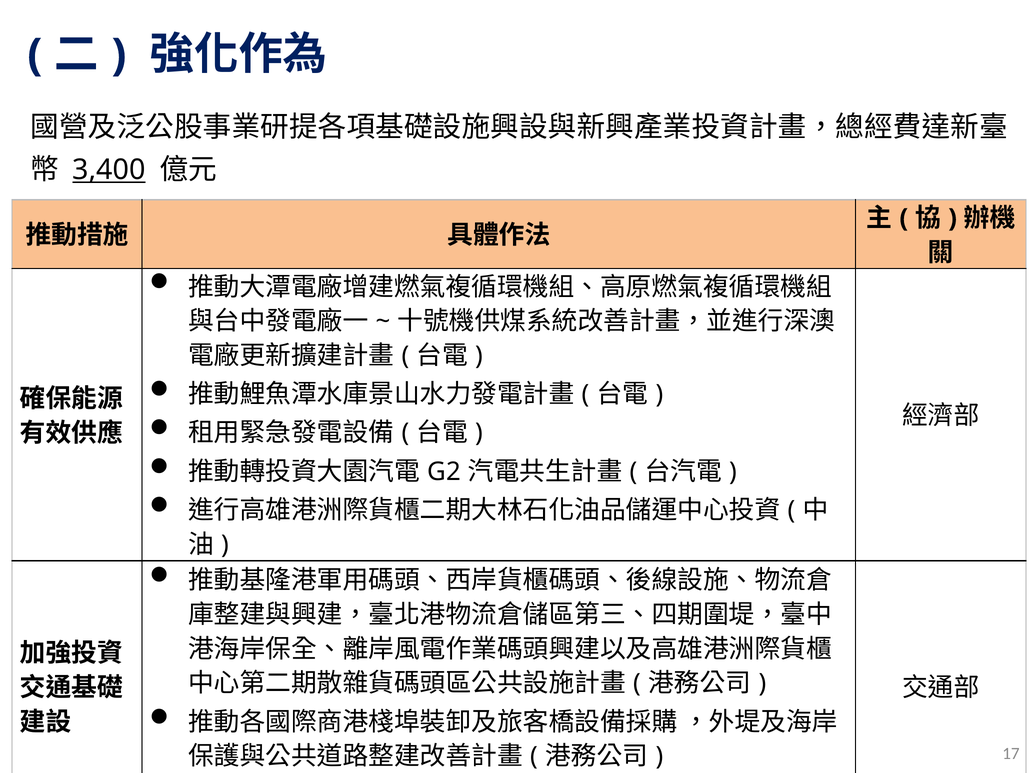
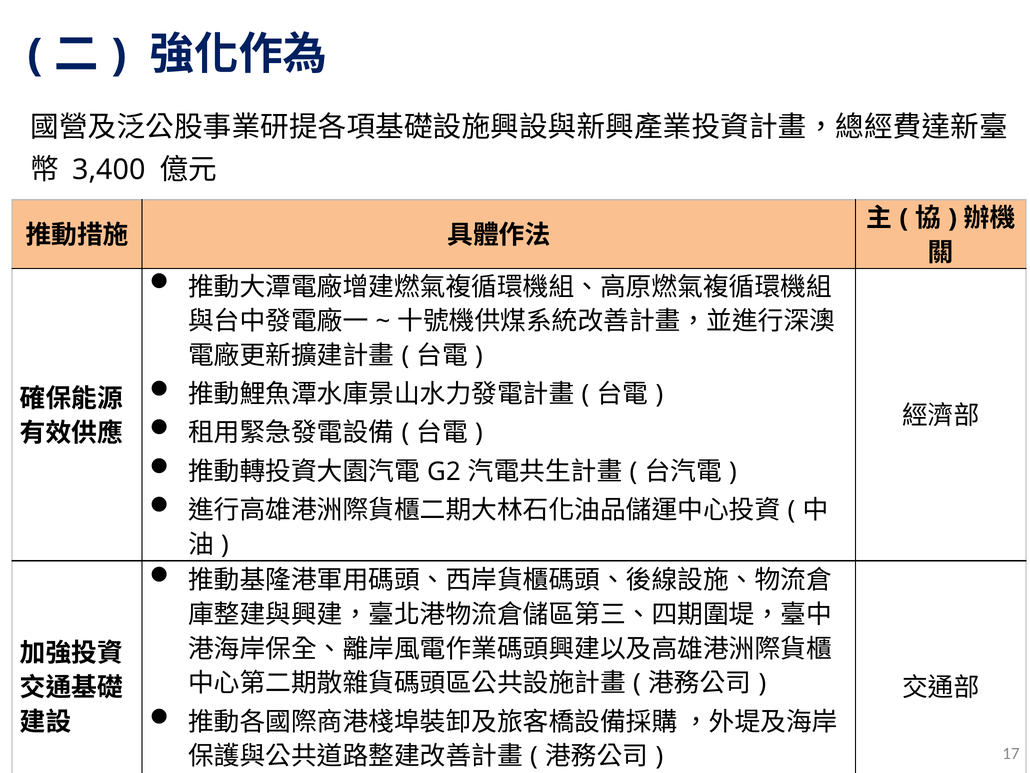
3,400 underline: present -> none
